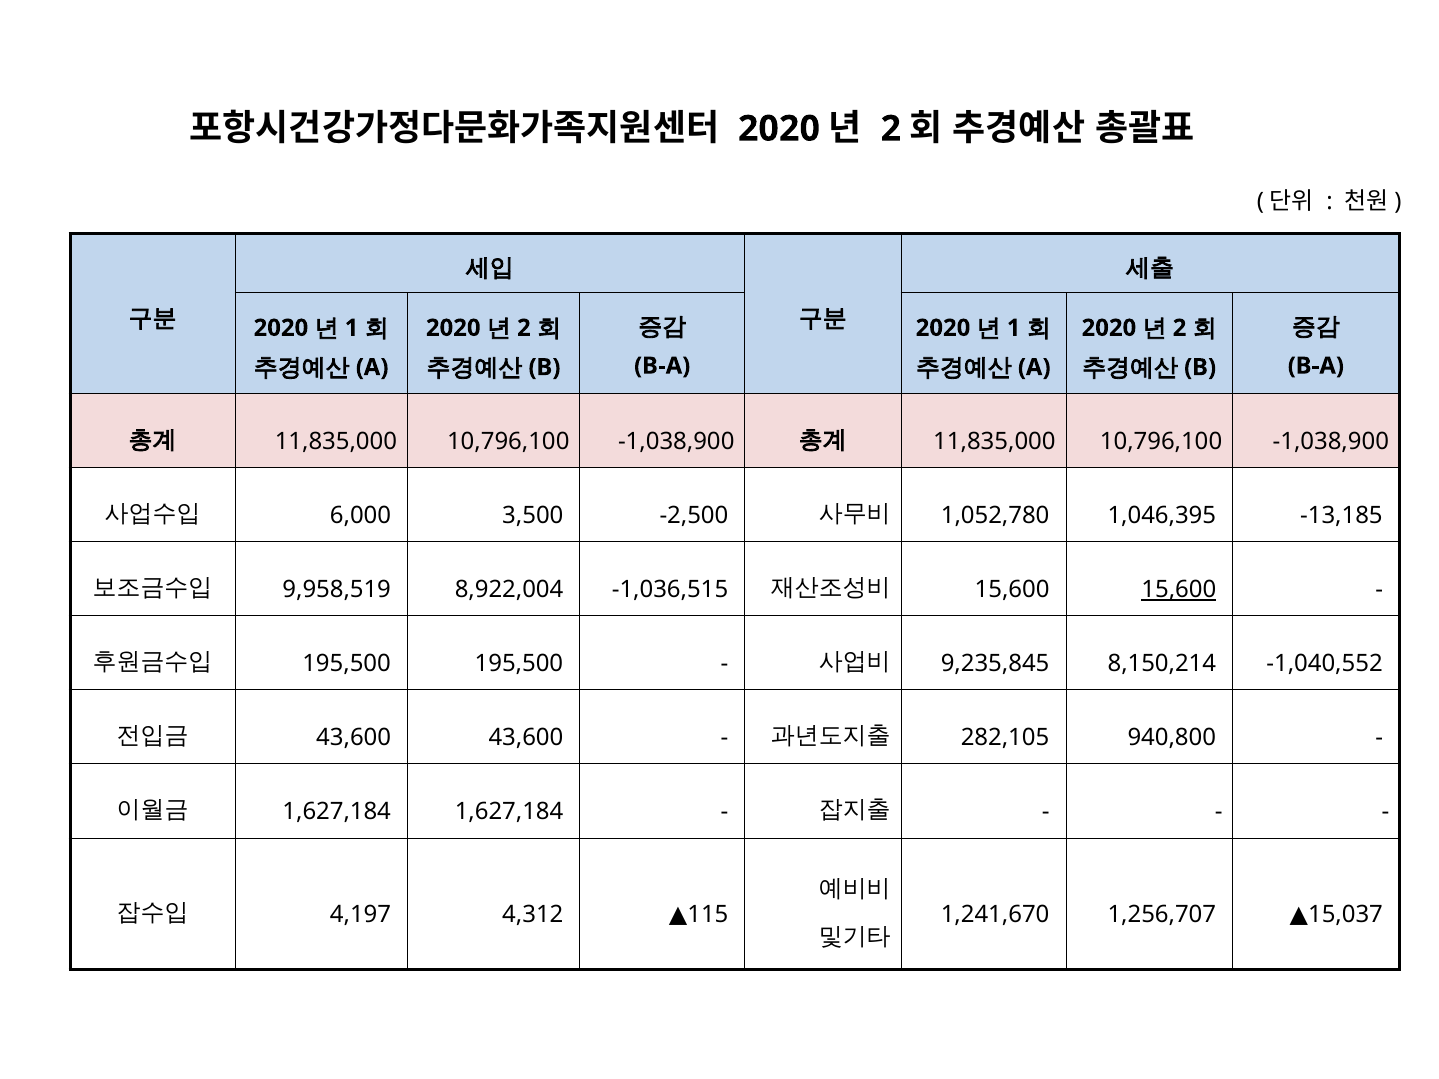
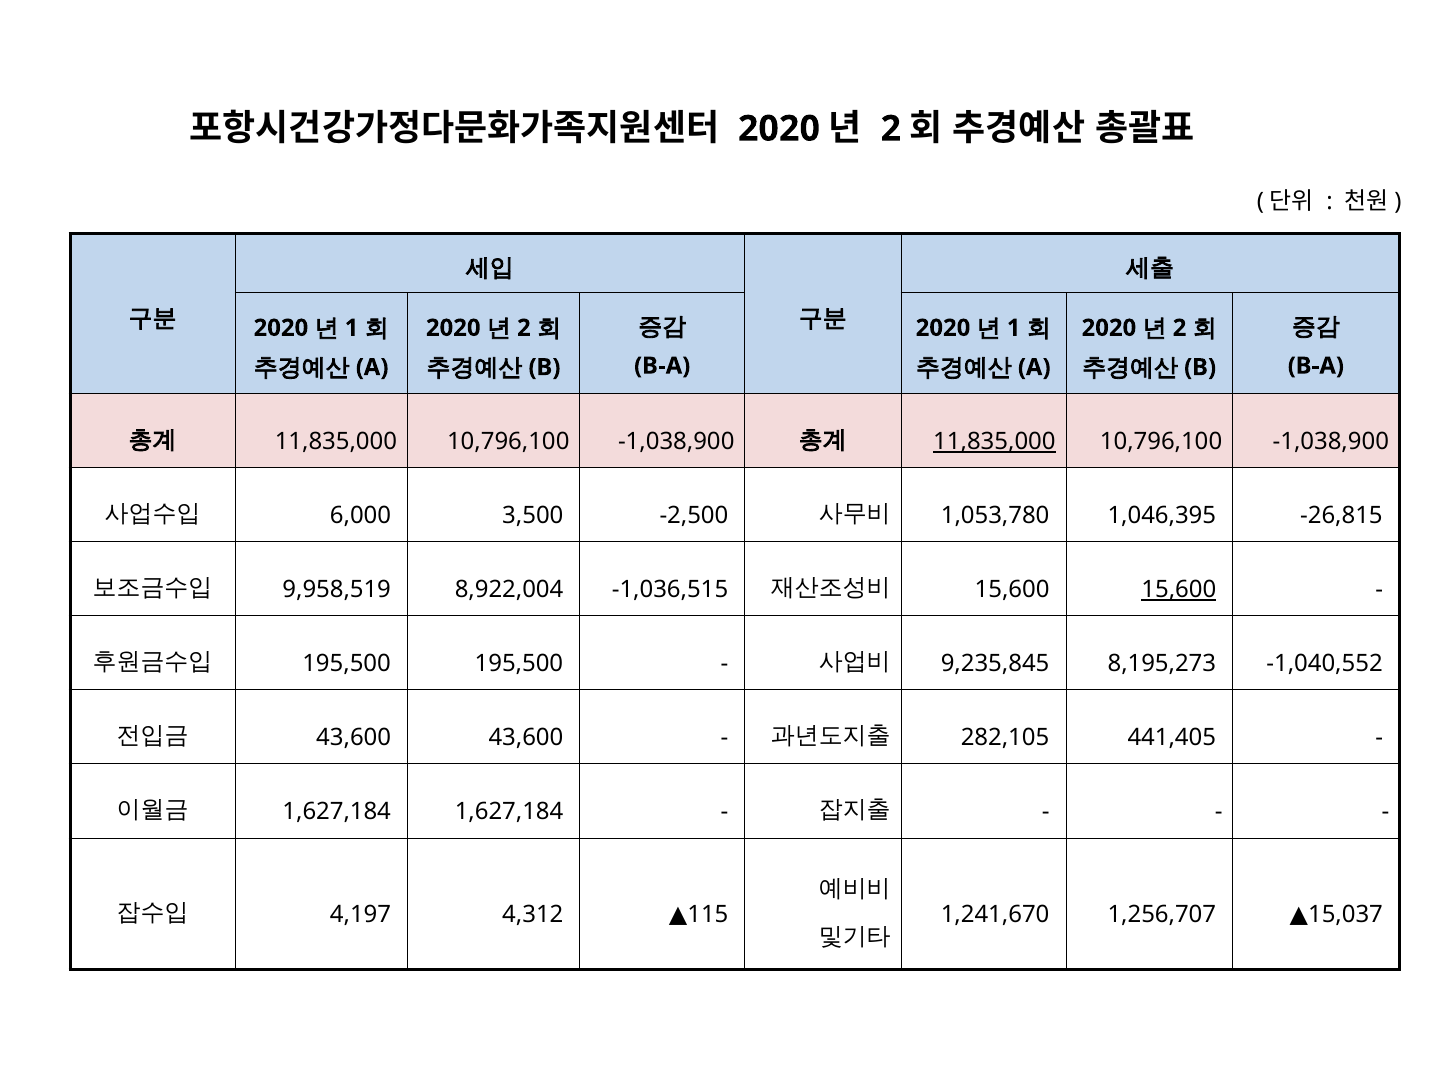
11,835,000 at (994, 442) underline: none -> present
1,052,780: 1,052,780 -> 1,053,780
-13,185: -13,185 -> -26,815
8,150,214: 8,150,214 -> 8,195,273
940,800: 940,800 -> 441,405
